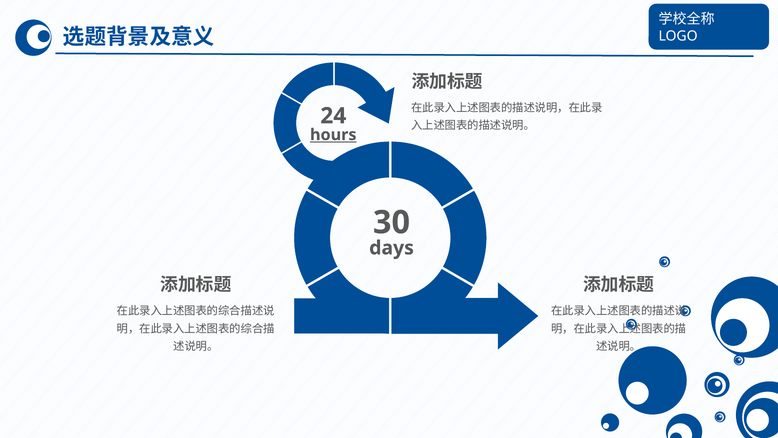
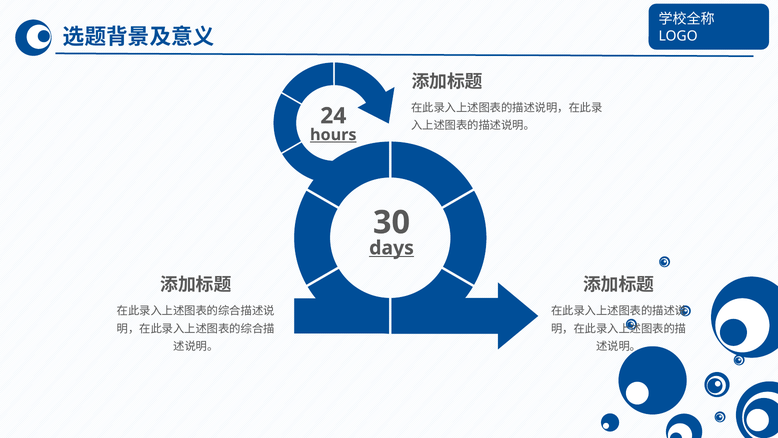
days underline: none -> present
